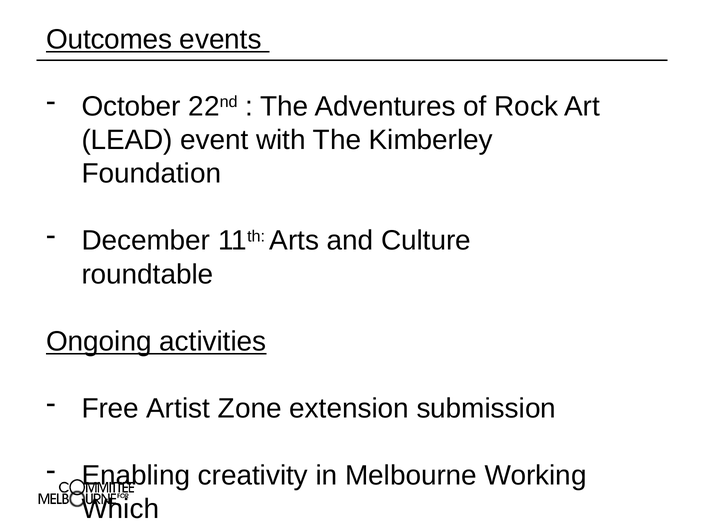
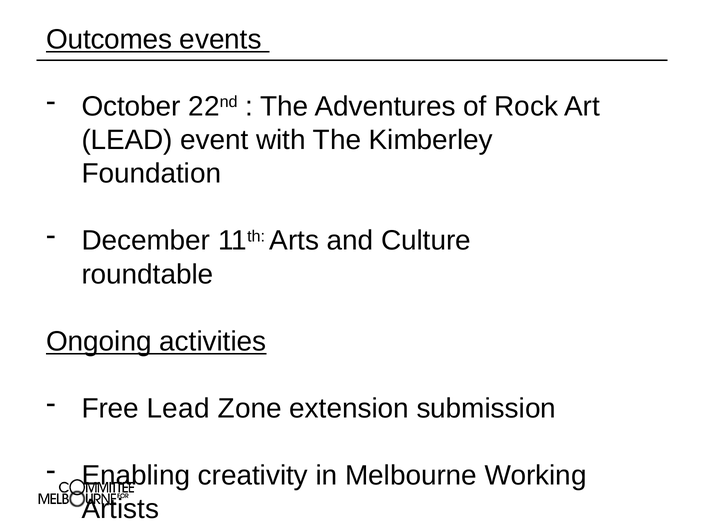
Free Artist: Artist -> Lead
Which: Which -> Artists
